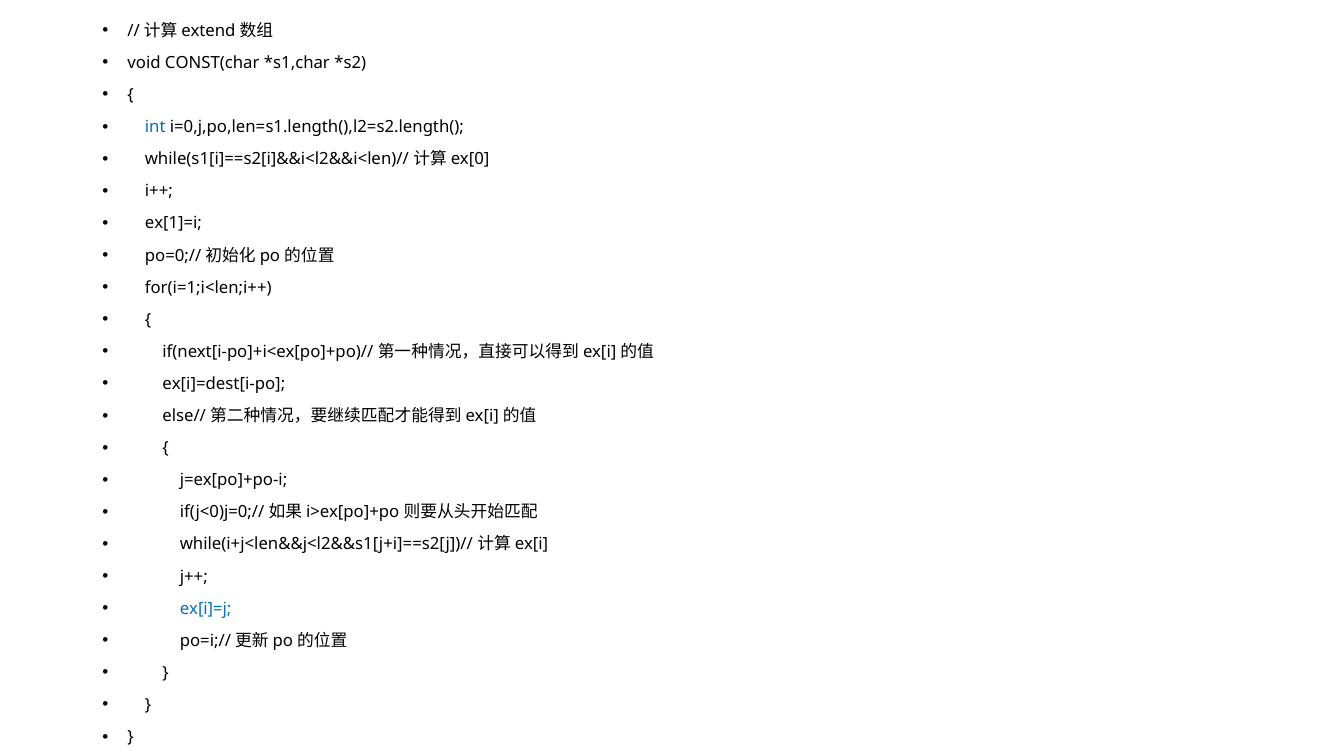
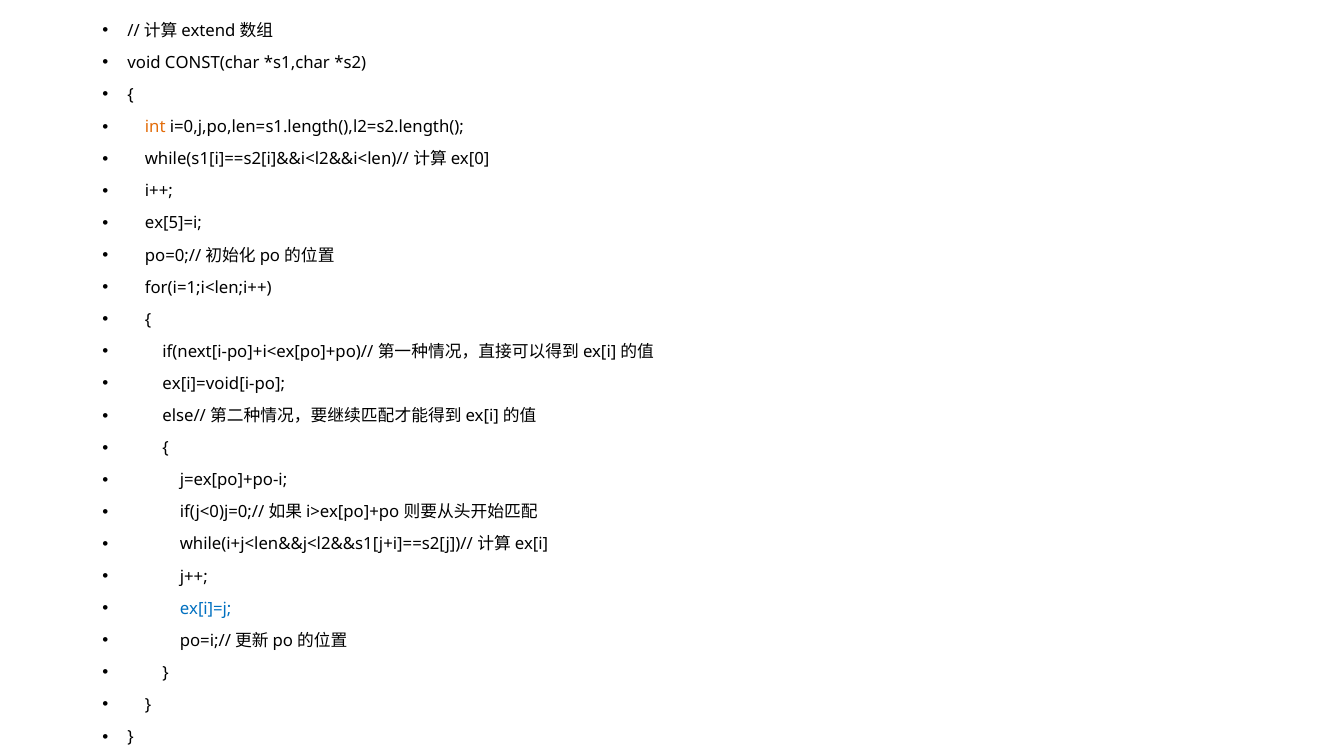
int colour: blue -> orange
ex[1]=i: ex[1]=i -> ex[5]=i
ex[i]=dest[i-po: ex[i]=dest[i-po -> ex[i]=void[i-po
